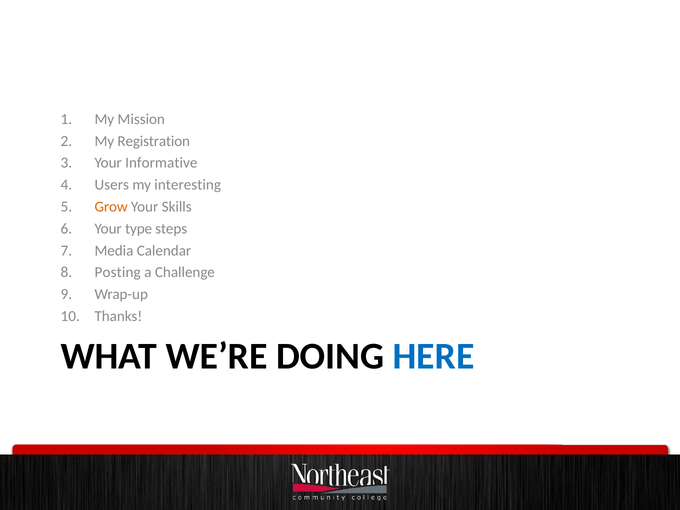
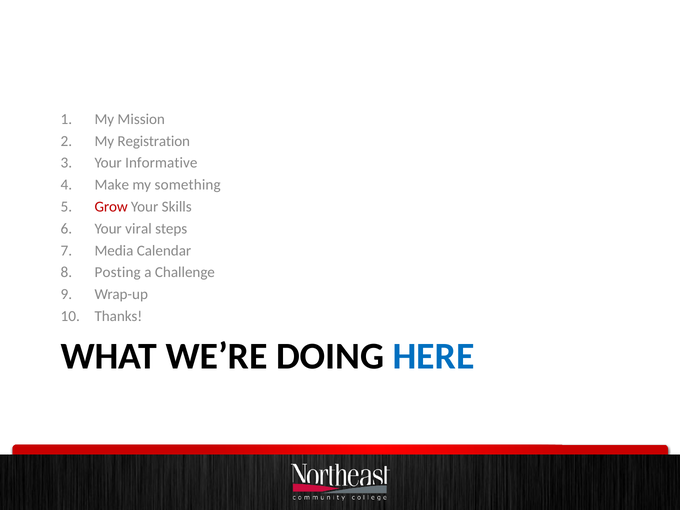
Users: Users -> Make
interesting: interesting -> something
Grow colour: orange -> red
type: type -> viral
